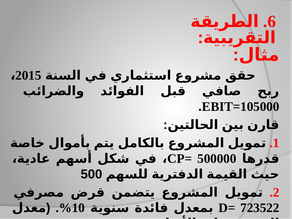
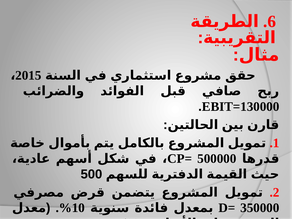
EBIT=105000: EBIT=105000 -> EBIT=130000
723522: 723522 -> 350000
